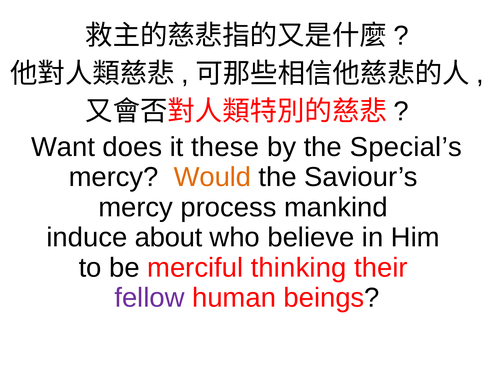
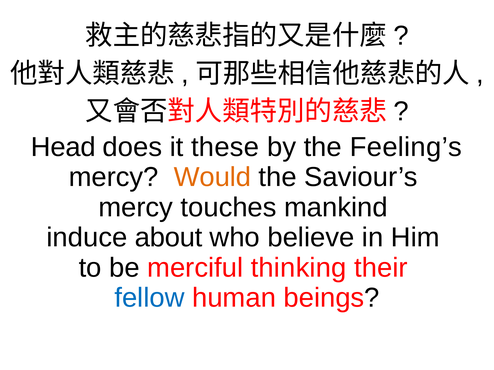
Want: Want -> Head
Special’s: Special’s -> Feeling’s
process: process -> touches
fellow colour: purple -> blue
